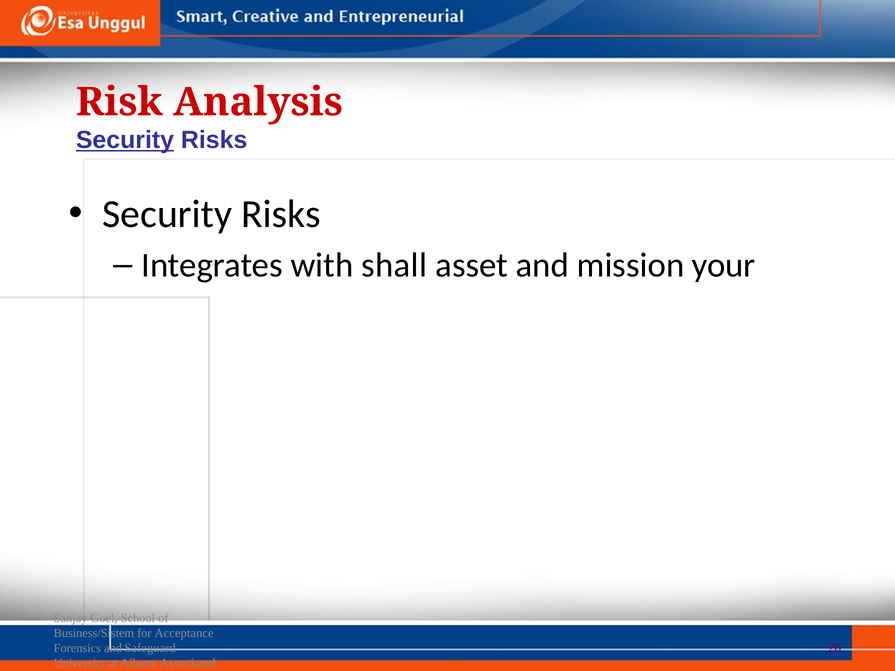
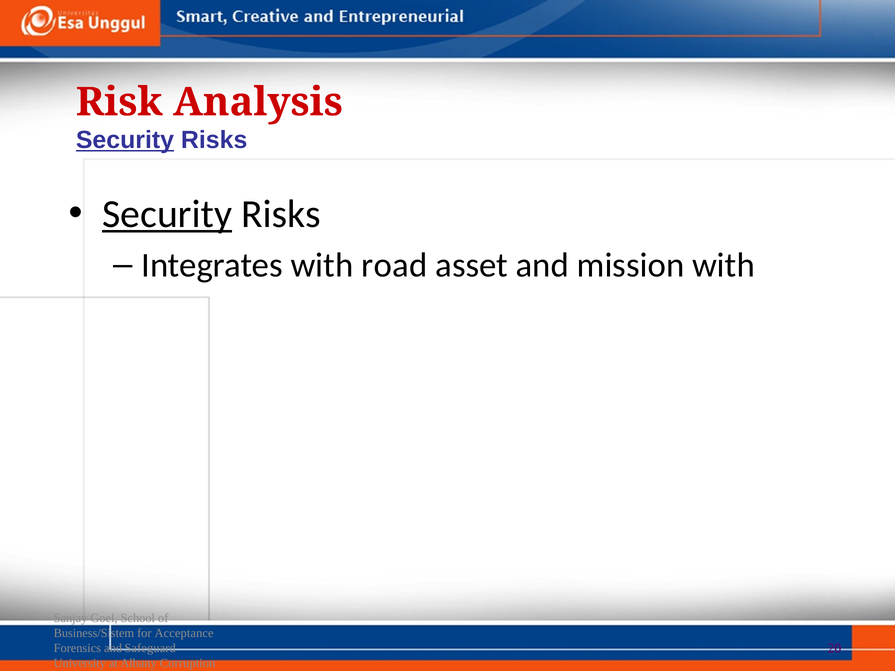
Security at (167, 214) underline: none -> present
shall: shall -> road
mission your: your -> with
Associated: Associated -> Corruption
